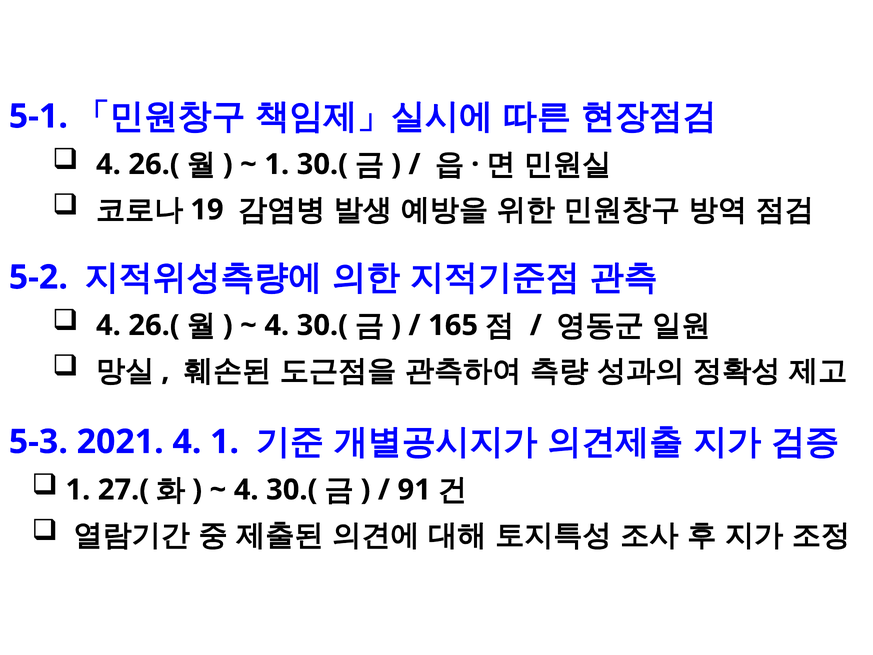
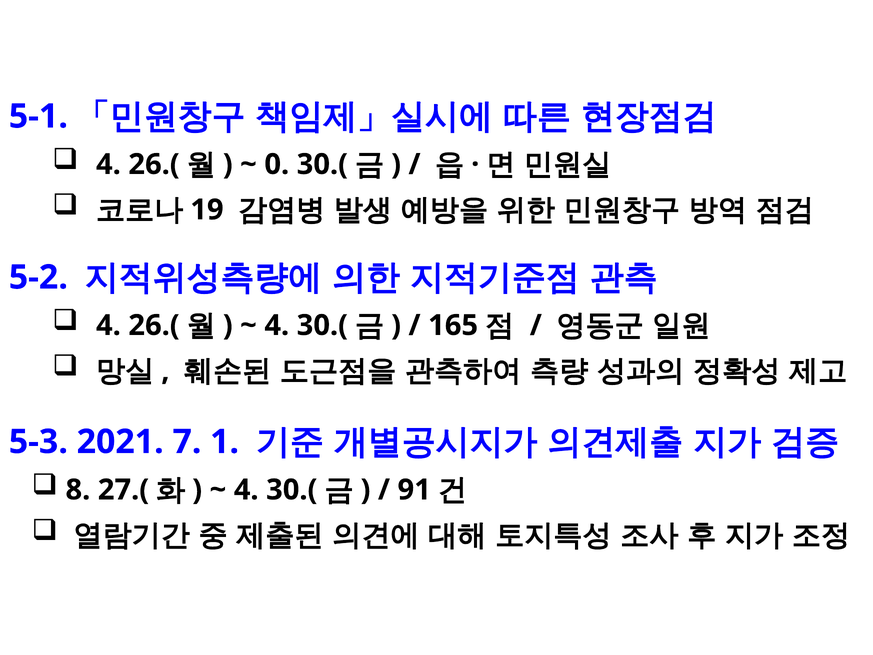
1 at (277, 164): 1 -> 0
2021 4: 4 -> 7
1 at (78, 490): 1 -> 8
